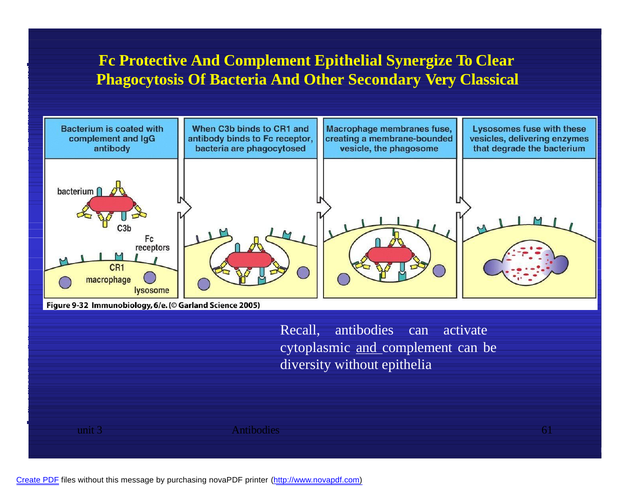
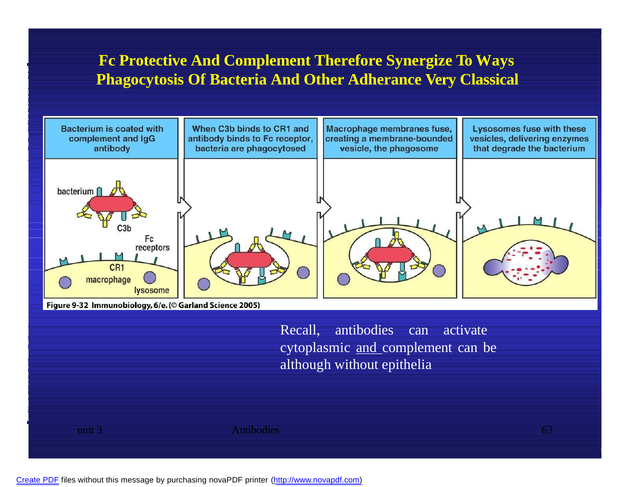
Epithelial: Epithelial -> Therefore
Clear: Clear -> Ways
Secondary: Secondary -> Adherance
diversity: diversity -> although
61: 61 -> 63
